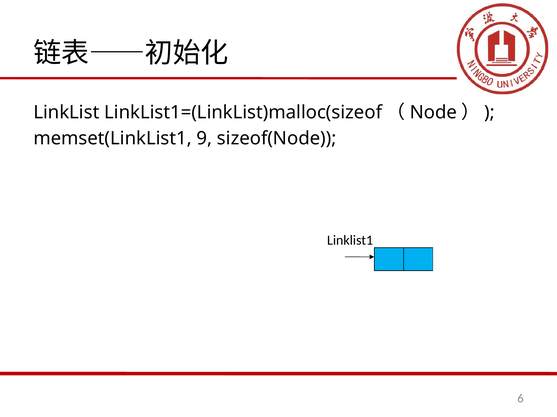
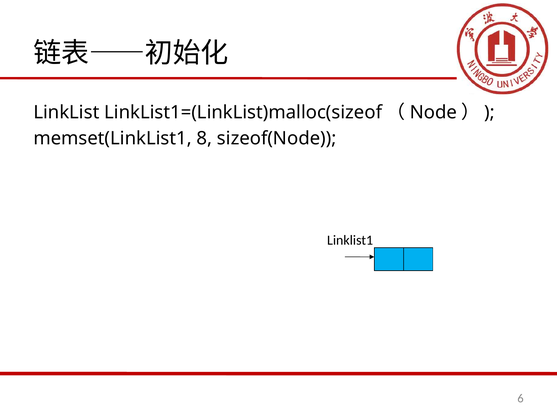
9: 9 -> 8
